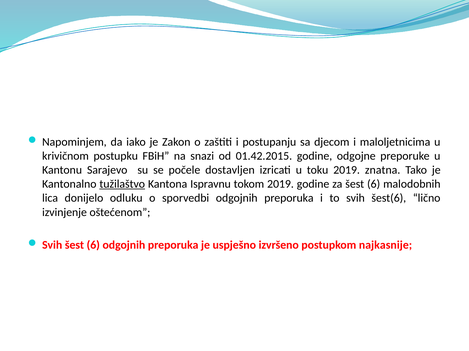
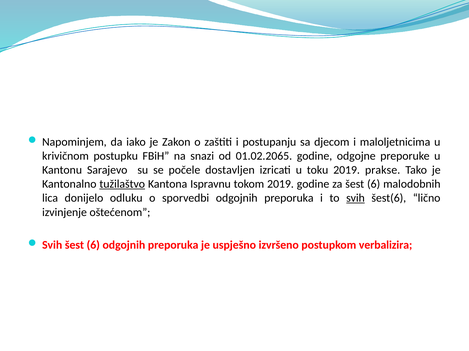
01.42.2015: 01.42.2015 -> 01.02.2065
znatna: znatna -> prakse
svih at (355, 199) underline: none -> present
najkasnije: najkasnije -> verbalizira
